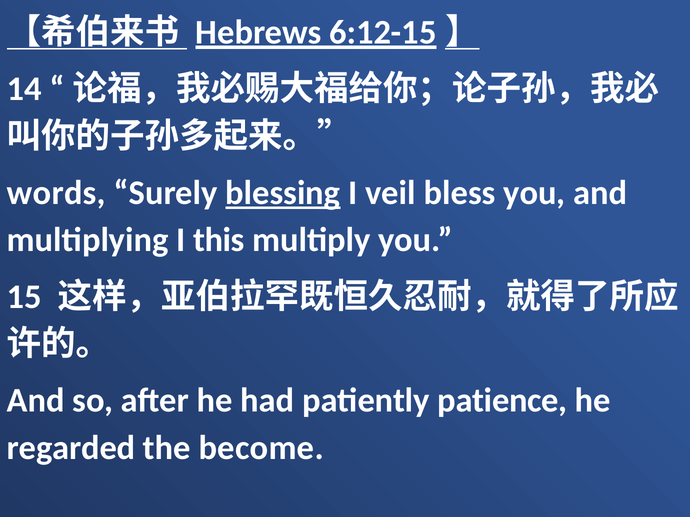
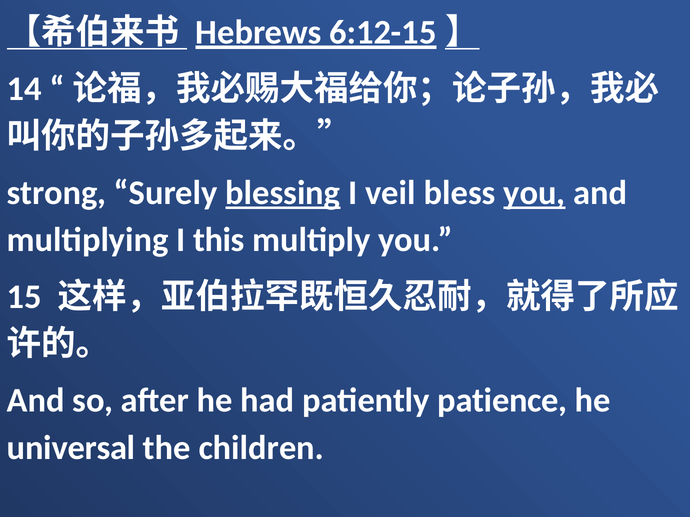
words: words -> strong
you at (534, 193) underline: none -> present
regarded: regarded -> universal
become: become -> children
